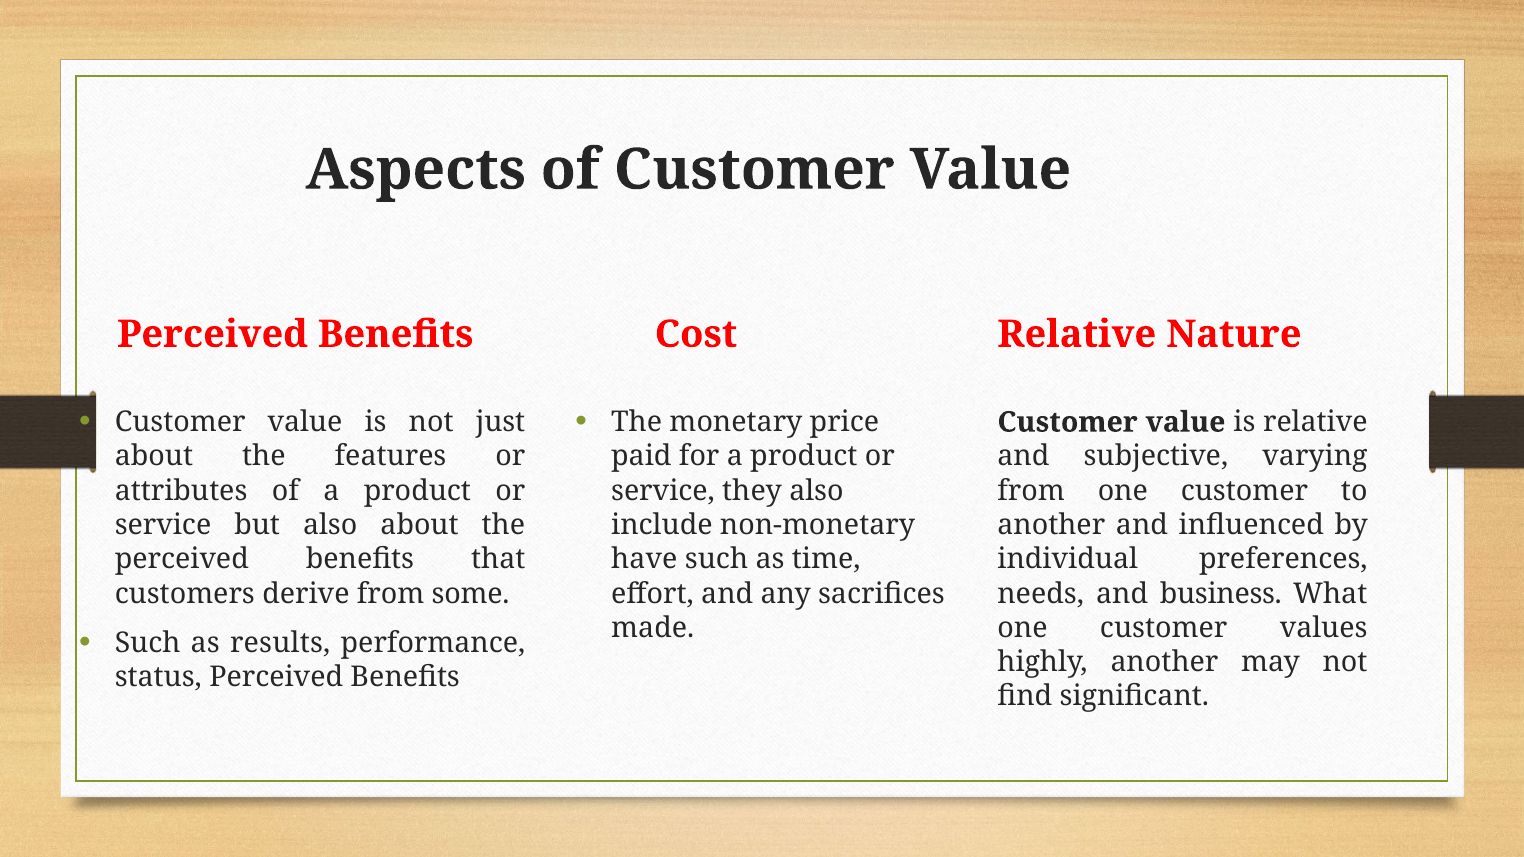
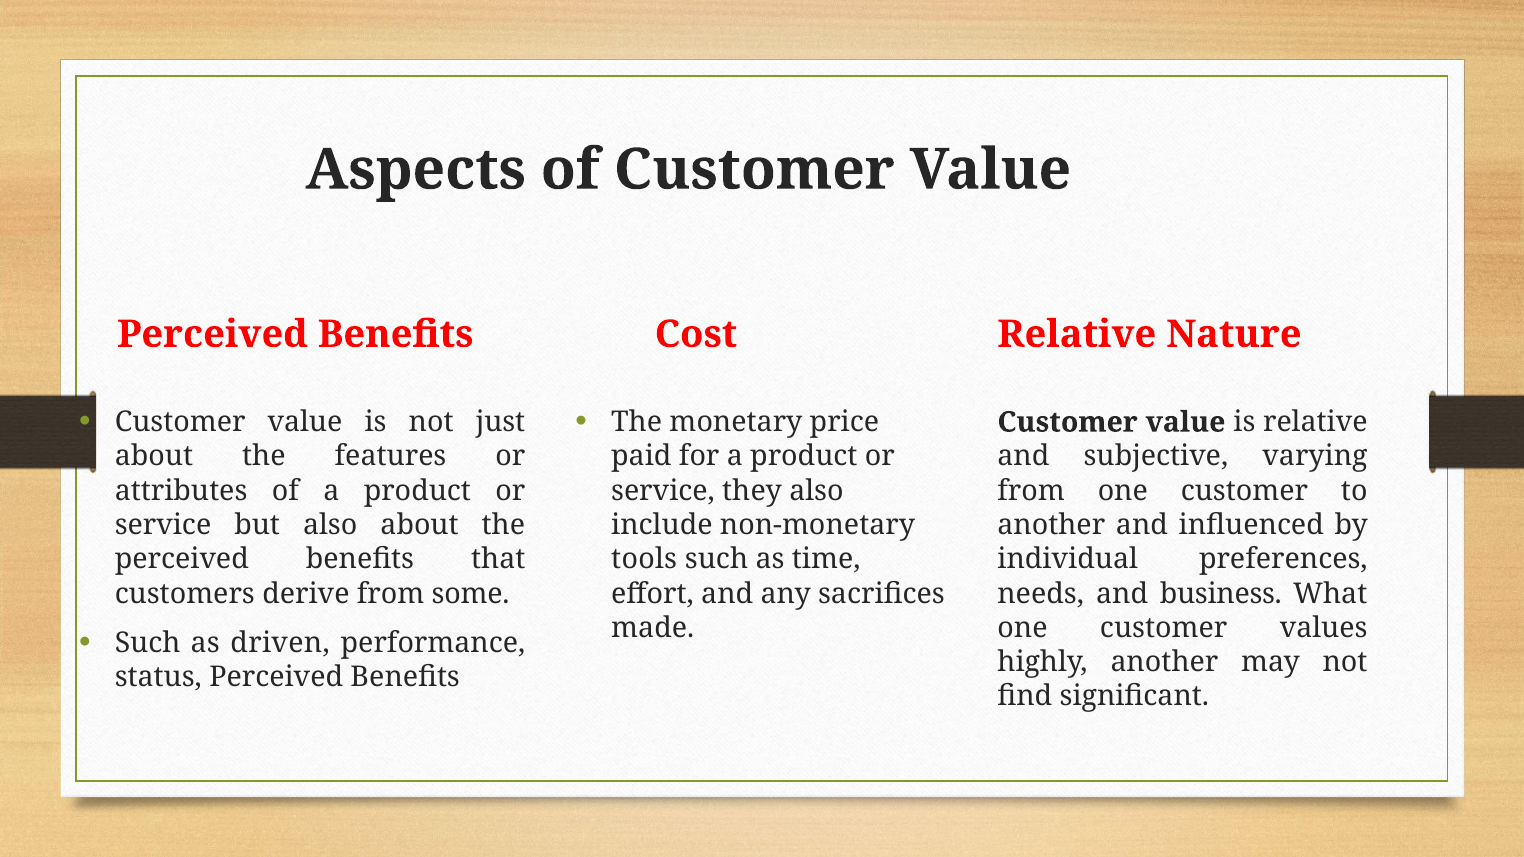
have: have -> tools
results: results -> driven
